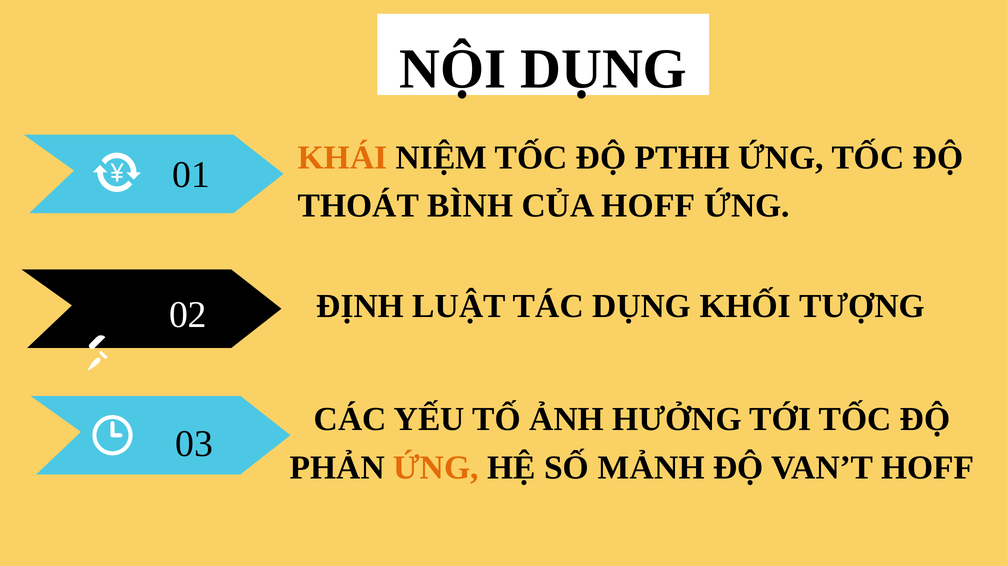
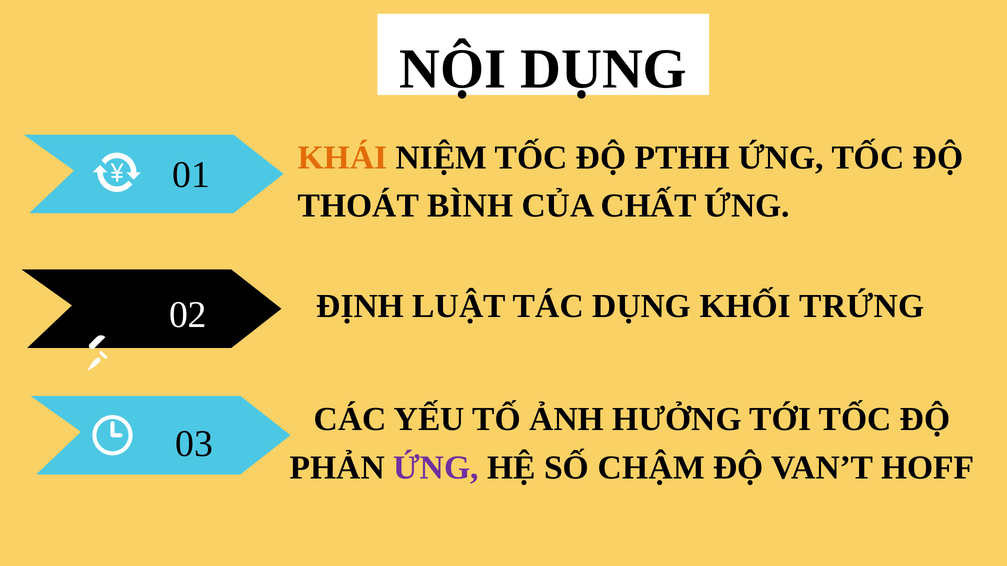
CỦA HOFF: HOFF -> CHẤT
TƯỢNG: TƯỢNG -> TRỨNG
ỨNG at (436, 468) colour: orange -> purple
MẢNH: MẢNH -> CHẬM
